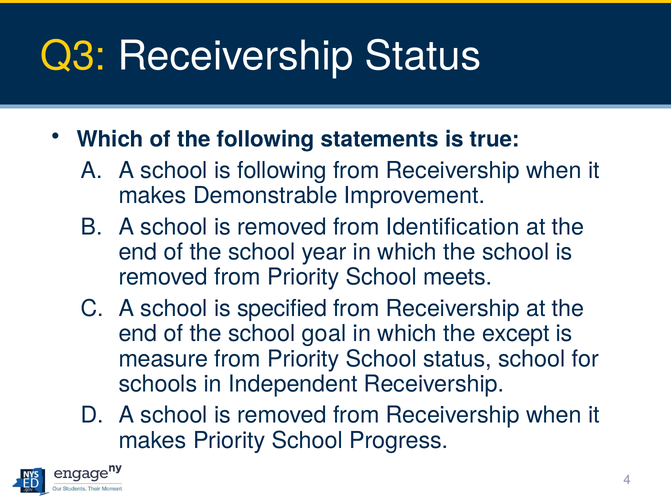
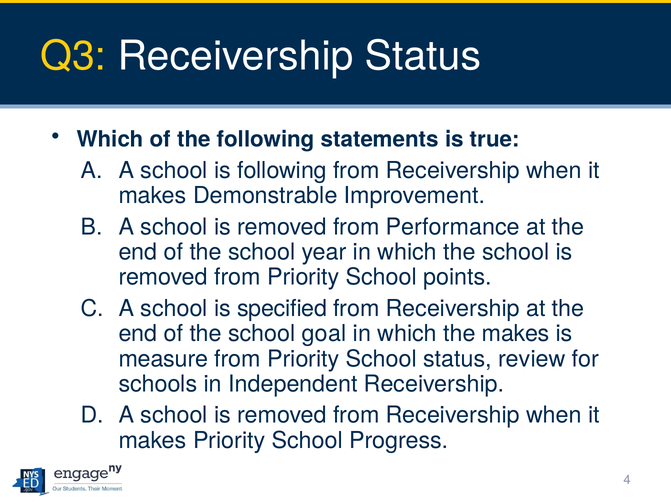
Identification: Identification -> Performance
meets: meets -> points
the except: except -> makes
status school: school -> review
